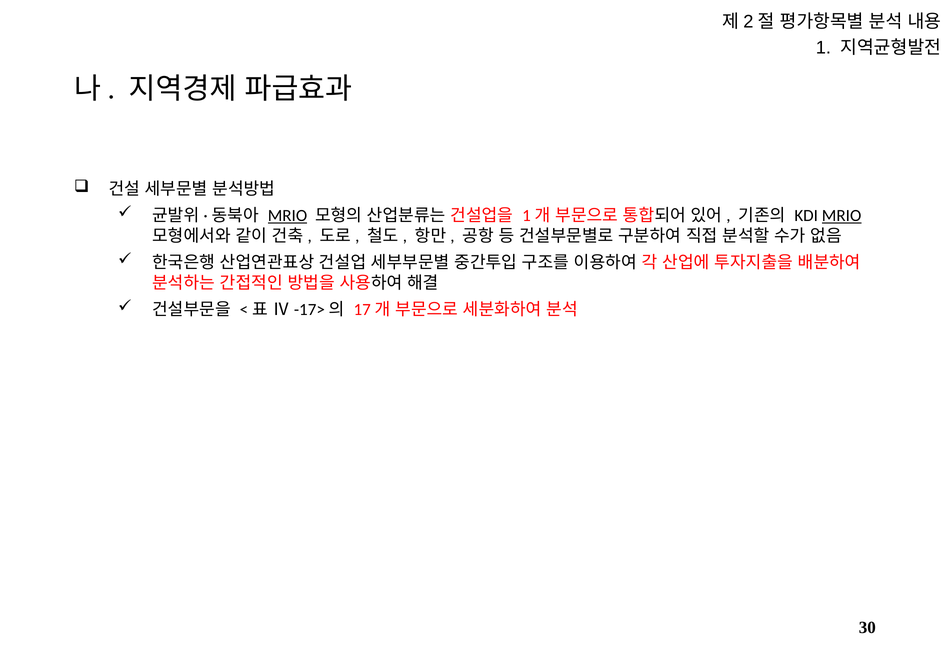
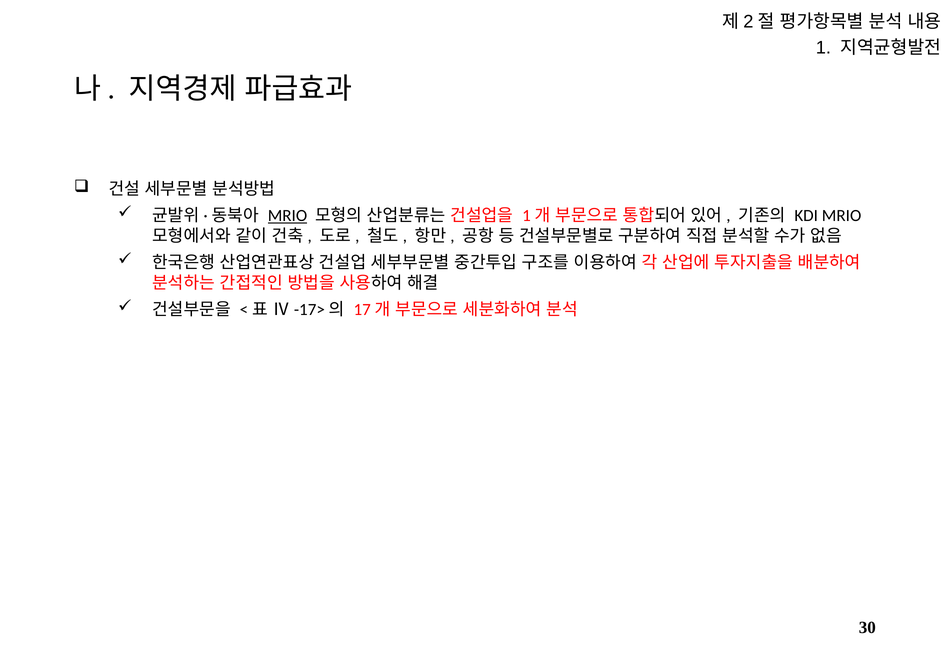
MRIO at (842, 216) underline: present -> none
